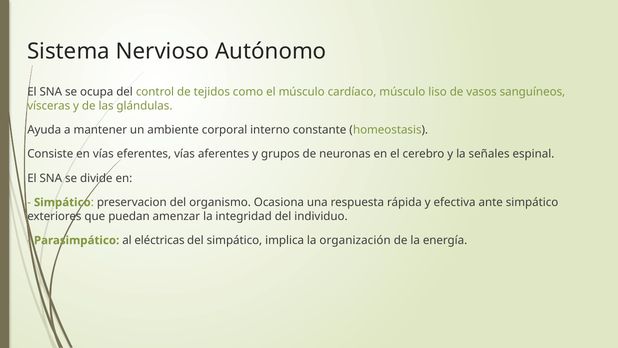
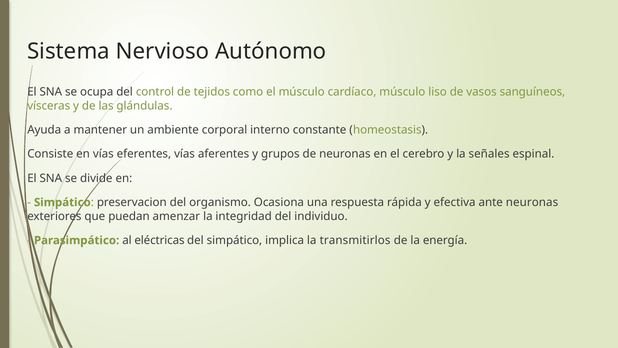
ante simpático: simpático -> neuronas
organización: organización -> transmitirlos
